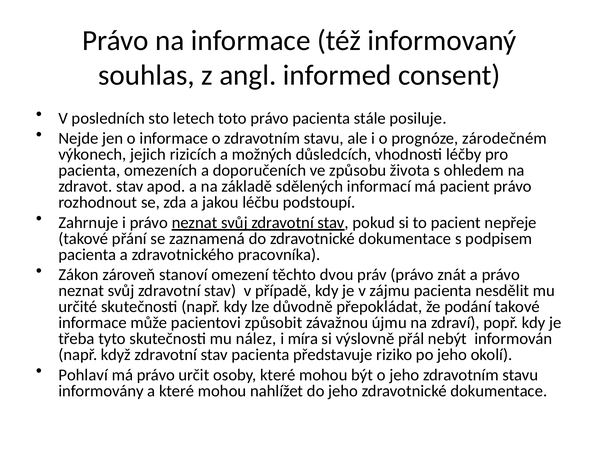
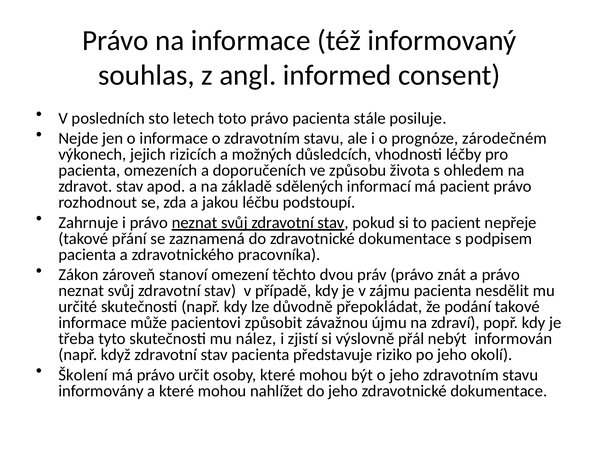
míra: míra -> zjistí
Pohlaví: Pohlaví -> Školení
